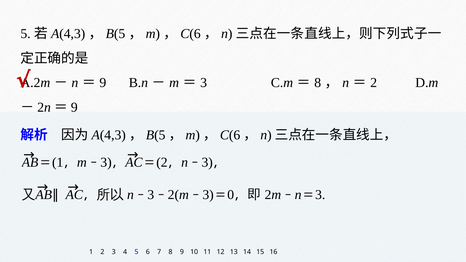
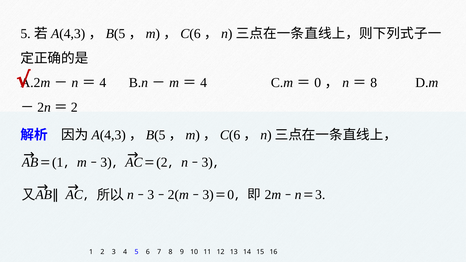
9 at (103, 83): 9 -> 4
3 at (204, 83): 3 -> 4
8 at (318, 83): 8 -> 0
2 at (374, 83): 2 -> 8
9 at (74, 107): 9 -> 2
